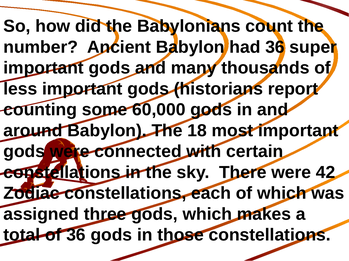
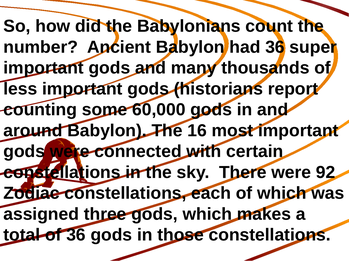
18: 18 -> 16
42: 42 -> 92
